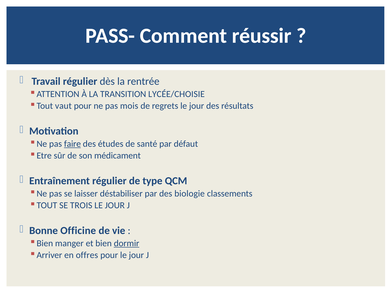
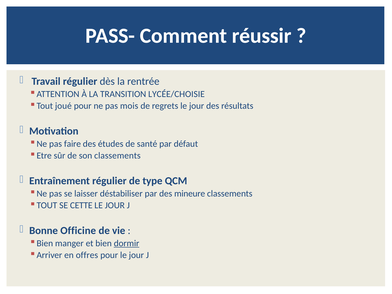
vaut: vaut -> joué
faire underline: present -> none
son médicament: médicament -> classements
biologie: biologie -> mineure
TROIS: TROIS -> CETTE
